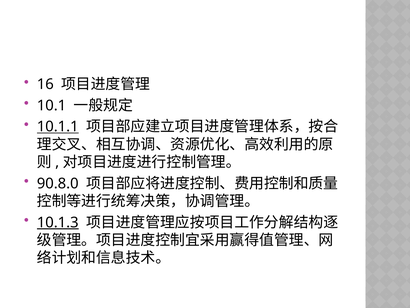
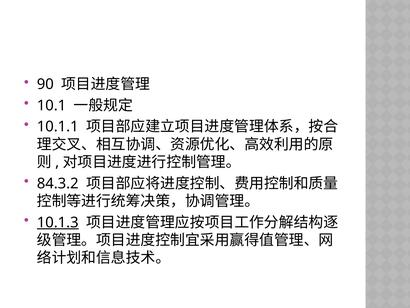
16: 16 -> 90
10.1.1 underline: present -> none
90.8.0: 90.8.0 -> 84.3.2
